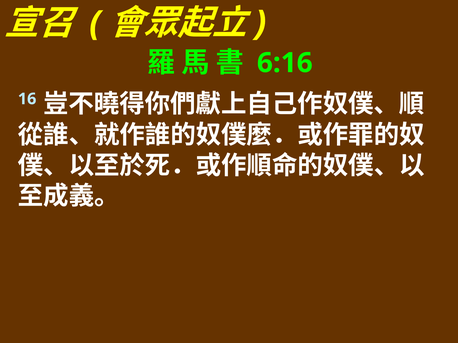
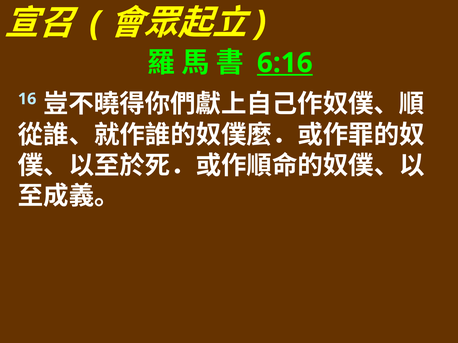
6:16 underline: none -> present
